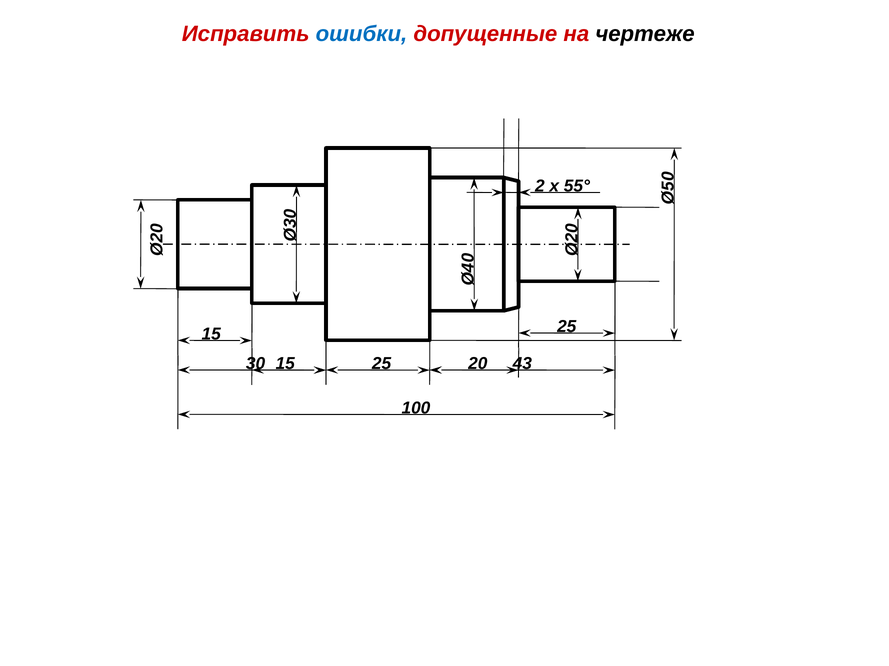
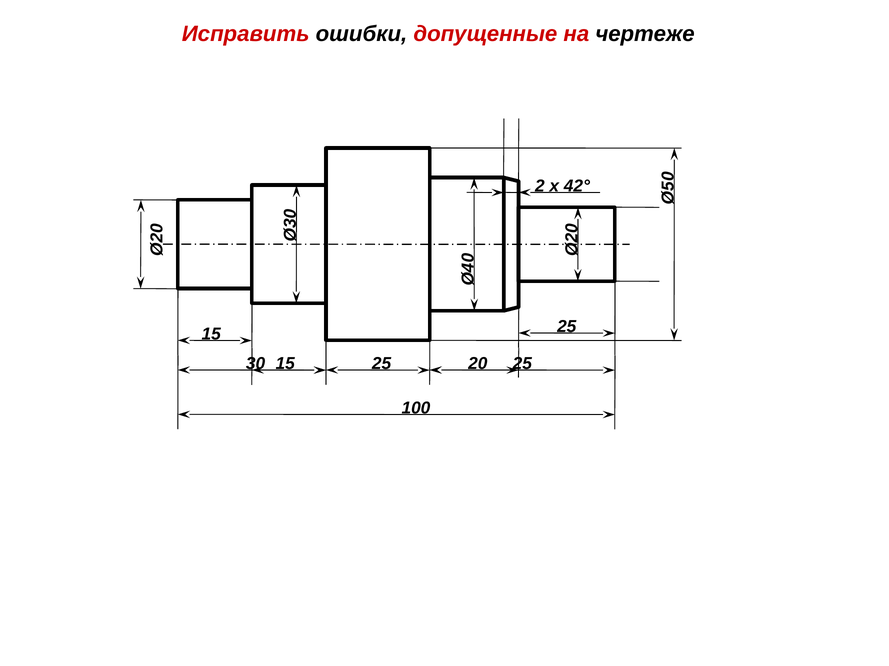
ошибки colour: blue -> black
55°: 55° -> 42°
30 43: 43 -> 25
